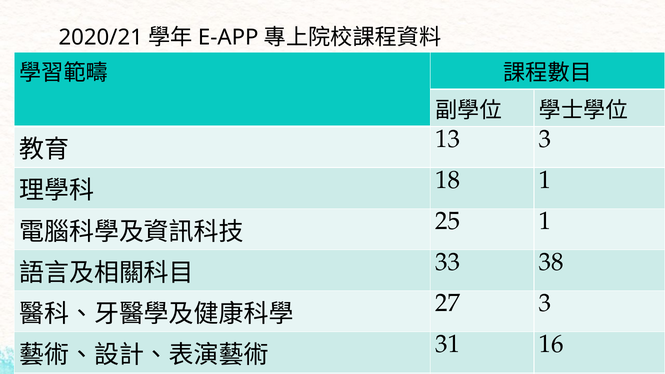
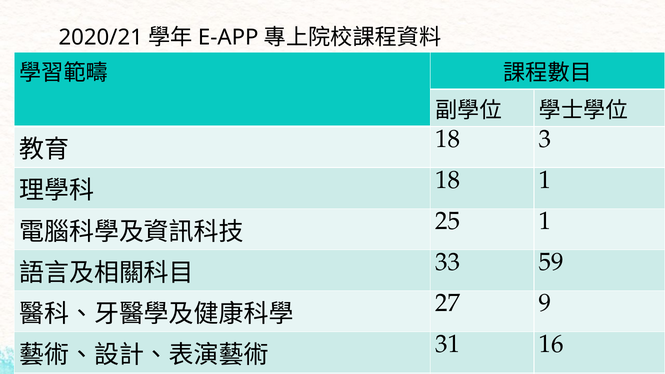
13 at (448, 139): 13 -> 18
38: 38 -> 59
27 3: 3 -> 9
